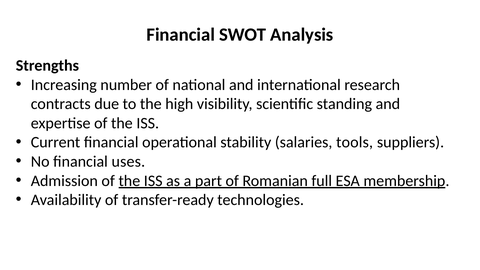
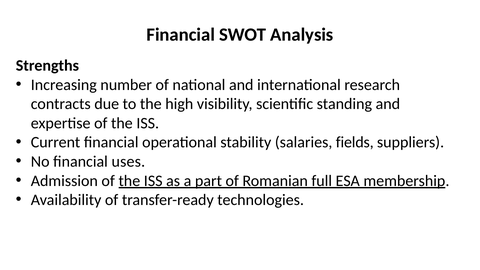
tools: tools -> fields
